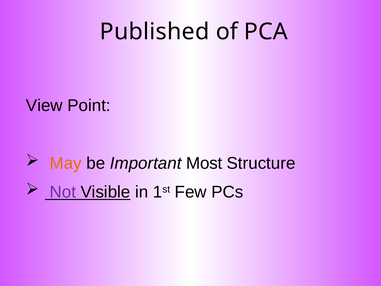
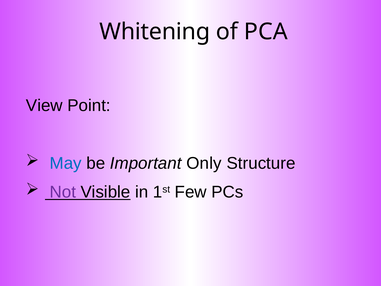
Published: Published -> Whitening
May colour: orange -> blue
Most: Most -> Only
